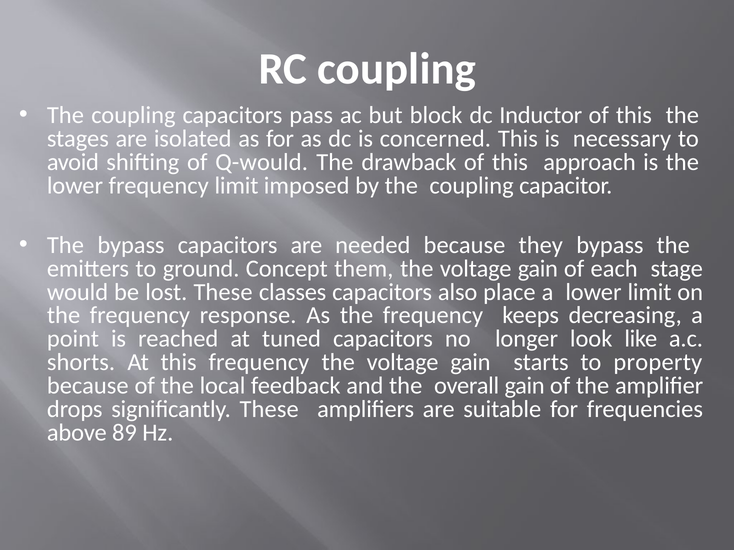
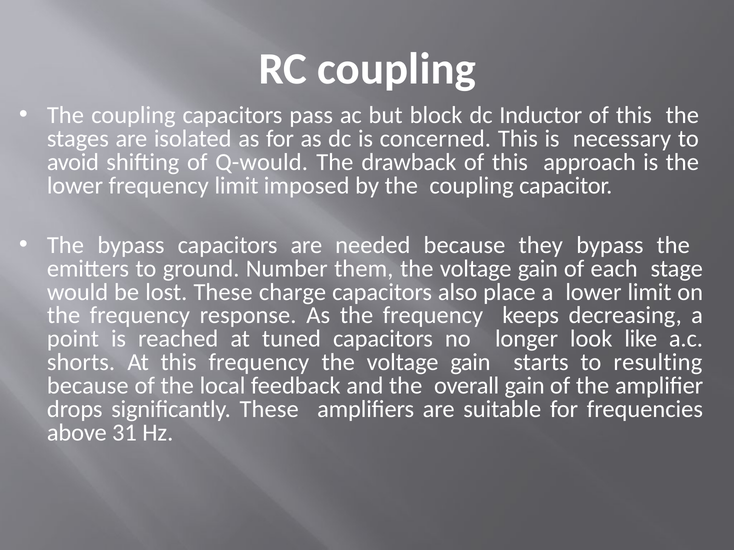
Concept: Concept -> Number
classes: classes -> charge
property: property -> resulting
89: 89 -> 31
